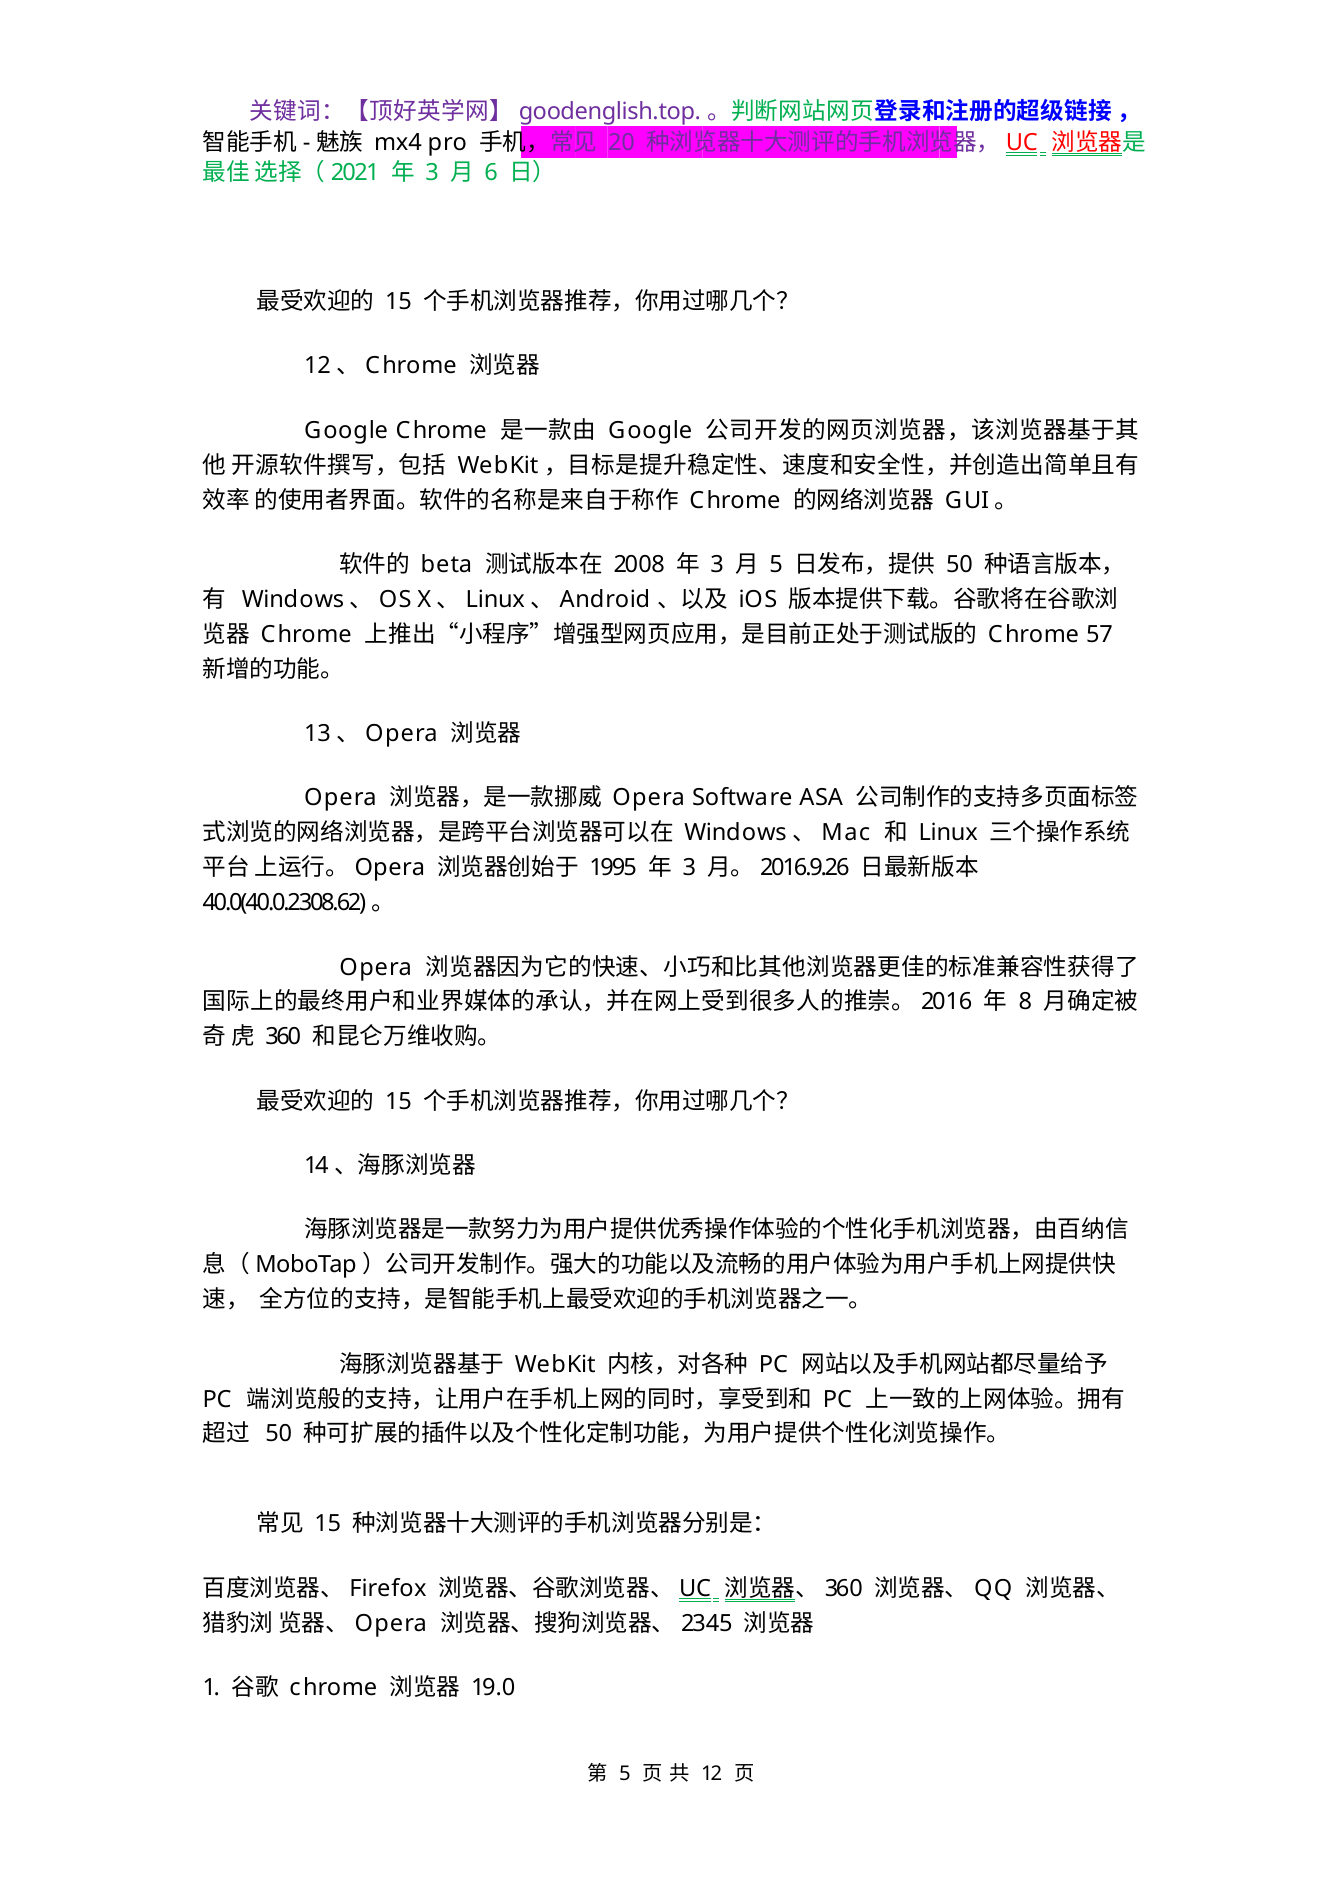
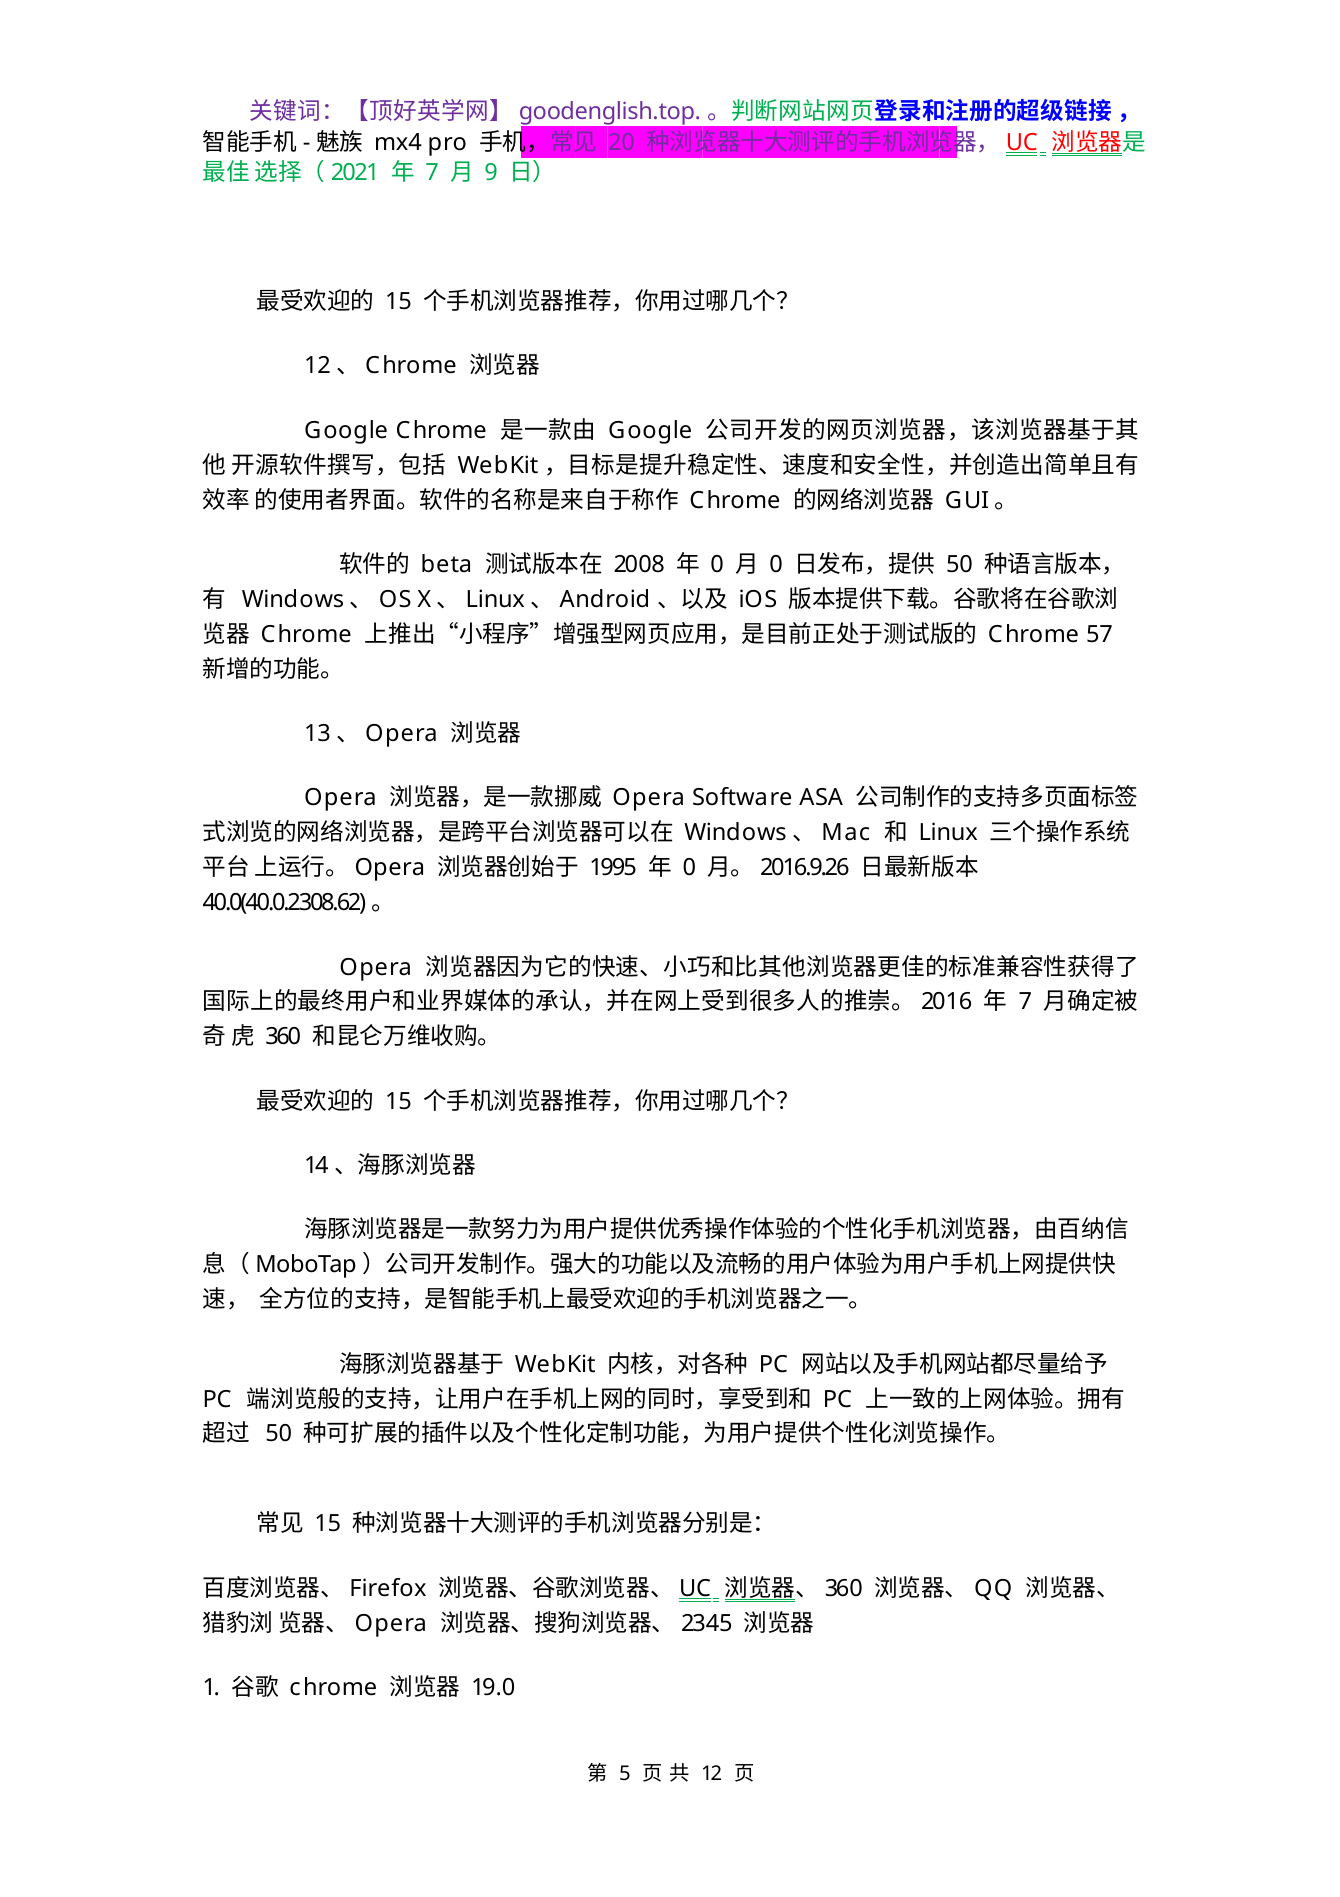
3 at (432, 173): 3 -> 7
6: 6 -> 9
3 at (717, 565): 3 -> 0
5 at (776, 565): 5 -> 0
3 at (689, 868): 3 -> 0
8 at (1025, 1002): 8 -> 7
